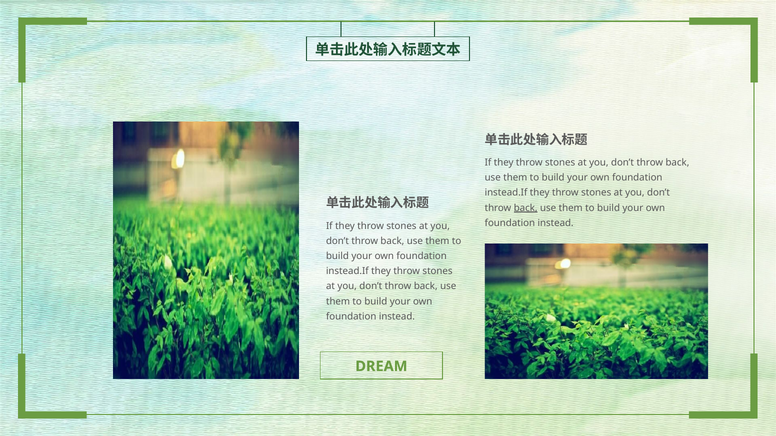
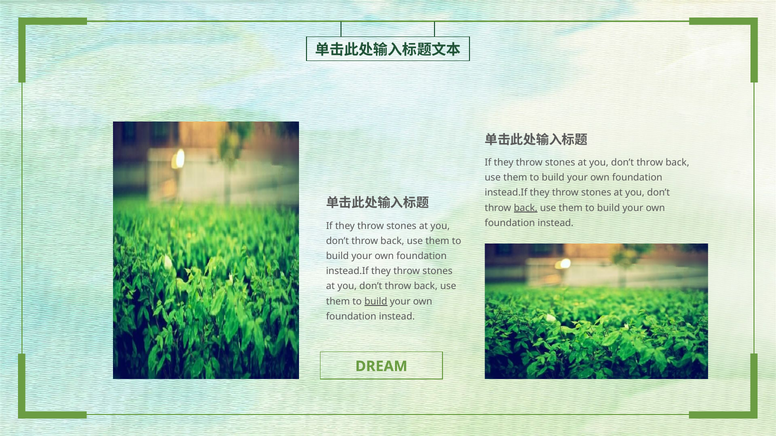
build at (376, 302) underline: none -> present
